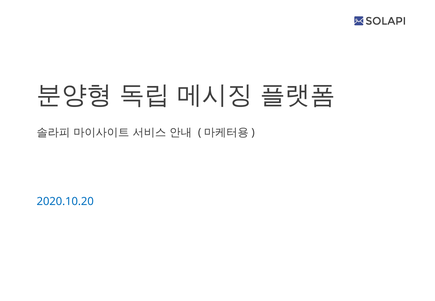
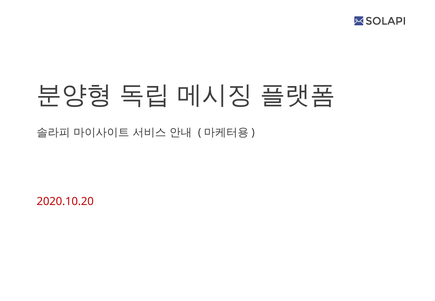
2020.10.20 colour: blue -> red
